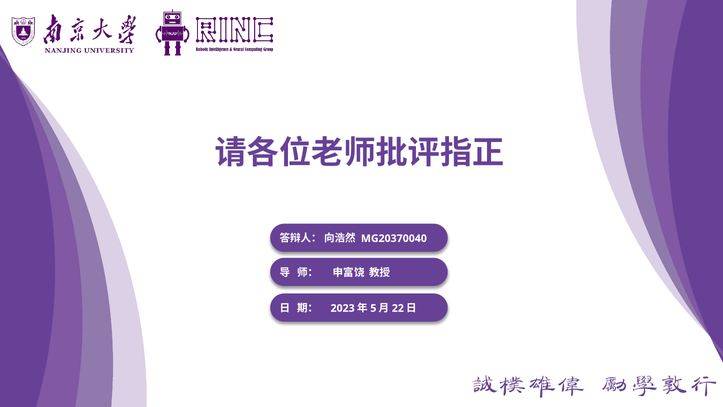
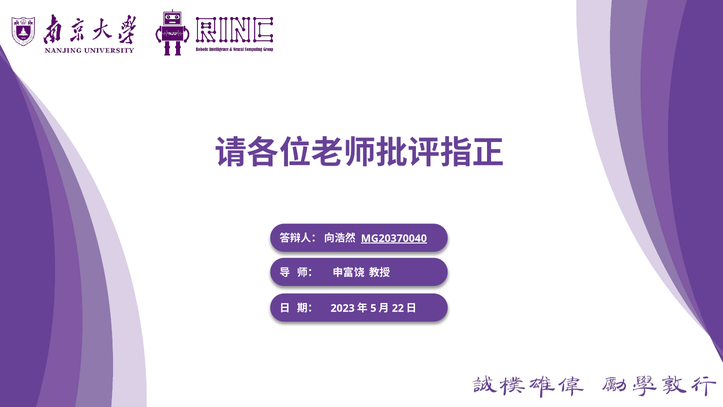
MG20370040 underline: none -> present
